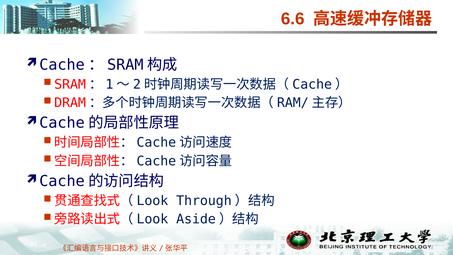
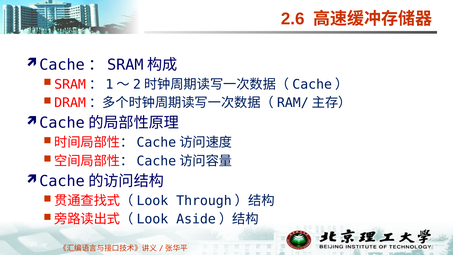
6.6: 6.6 -> 2.6
